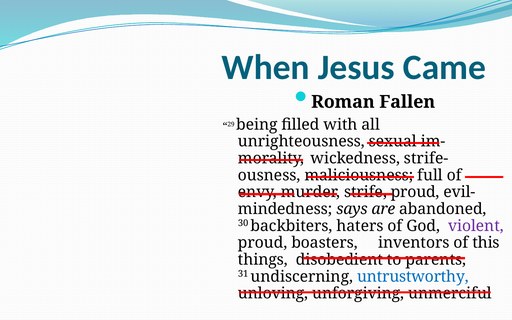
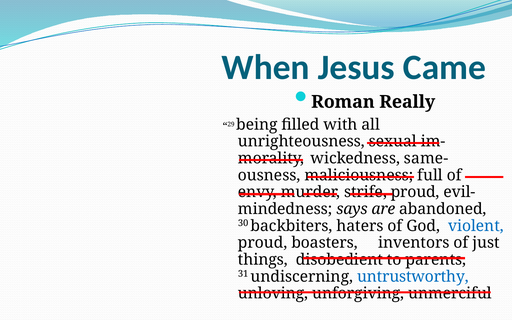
Fallen: Fallen -> Really
strife-: strife- -> same-
violent colour: purple -> blue
this: this -> just
